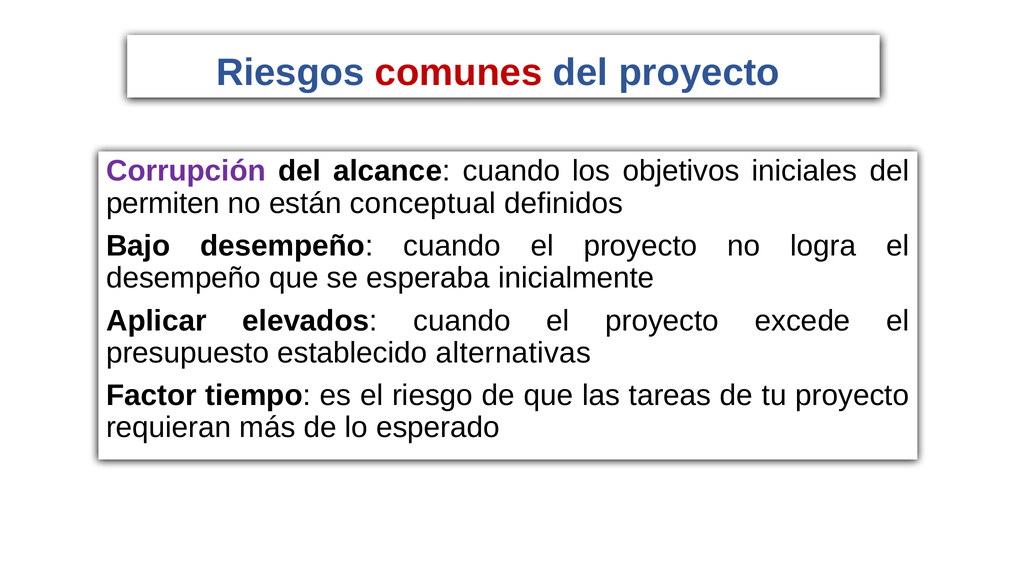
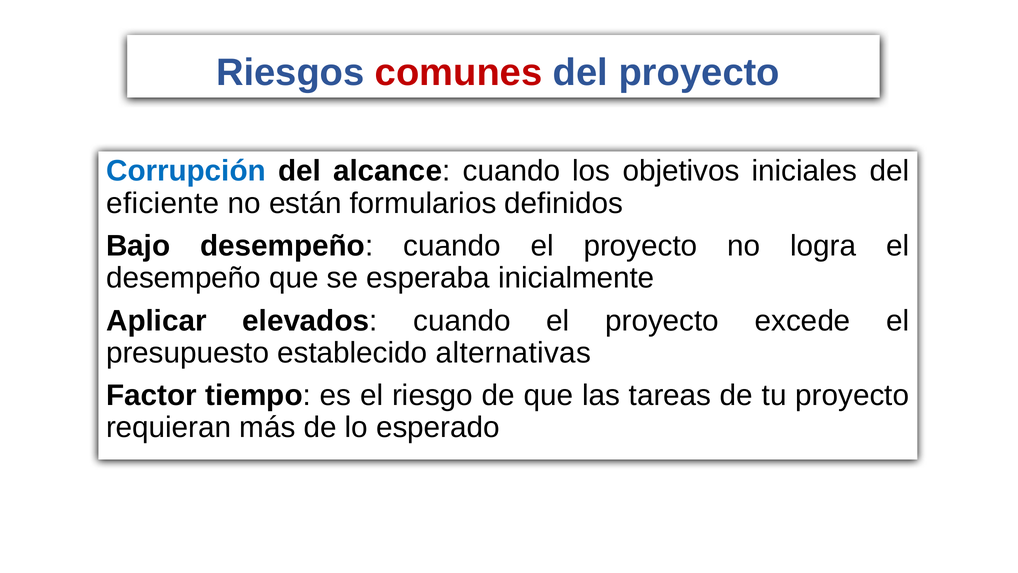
Corrupción colour: purple -> blue
permiten: permiten -> eficiente
conceptual: conceptual -> formularios
